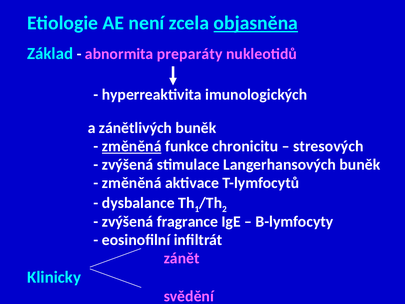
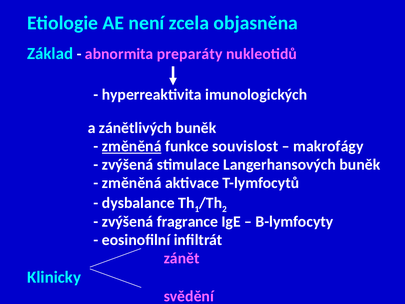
objasněna underline: present -> none
chronicitu: chronicitu -> souvislost
stresových: stresových -> makrofágy
